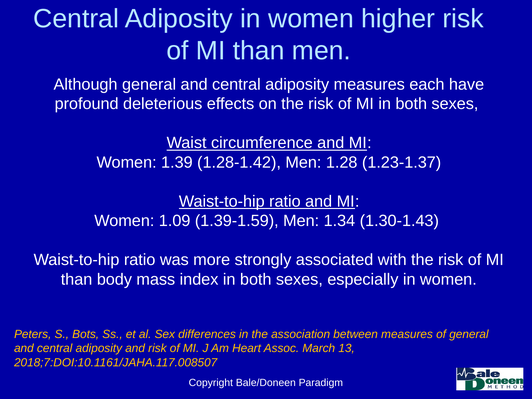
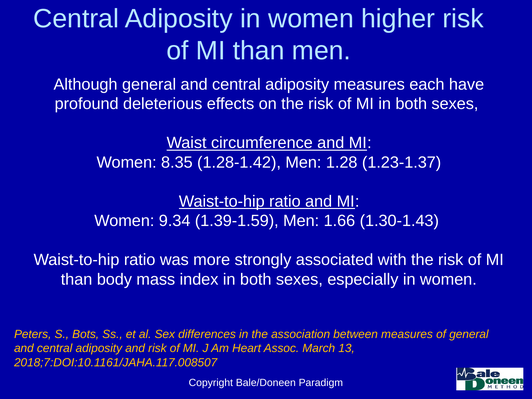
1.39: 1.39 -> 8.35
1.09: 1.09 -> 9.34
1.34: 1.34 -> 1.66
